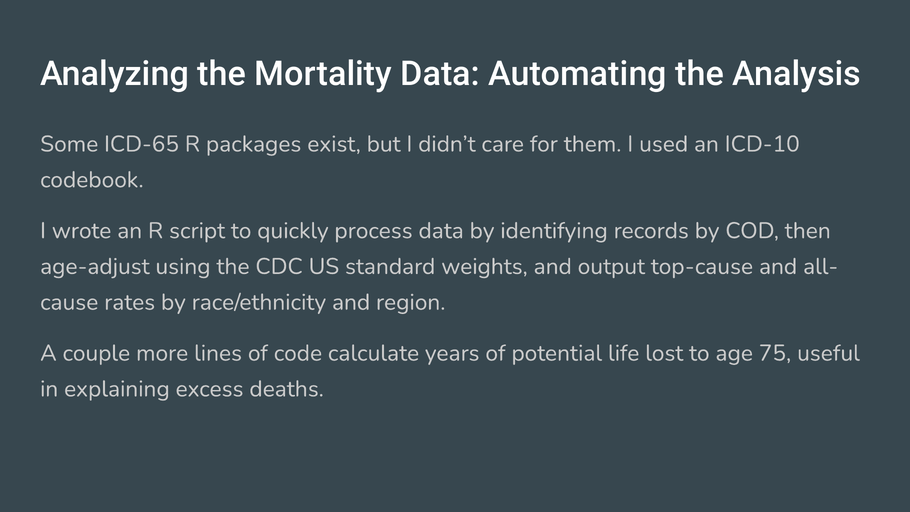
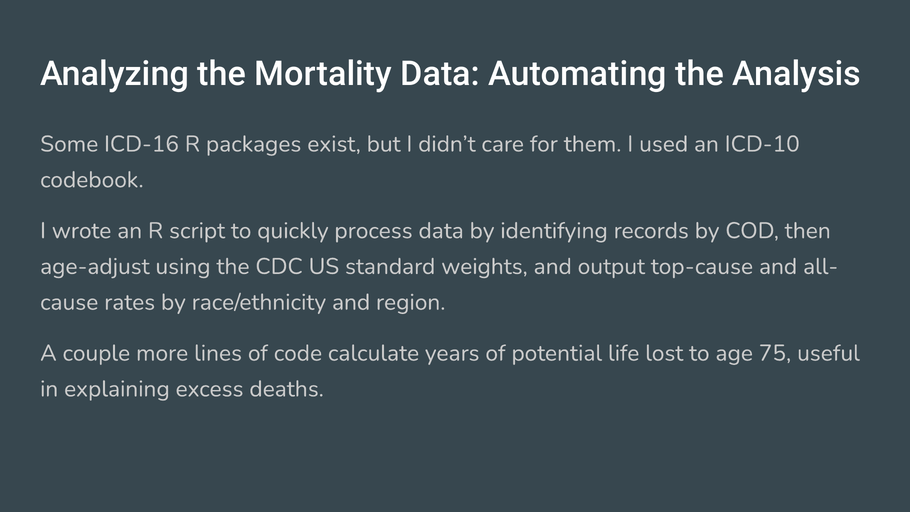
ICD-65: ICD-65 -> ICD-16
